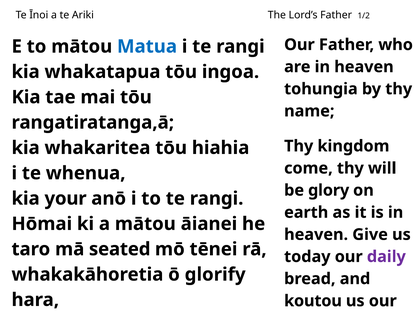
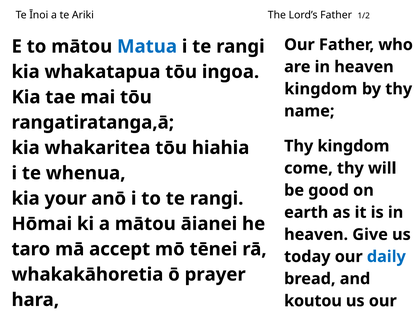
tohungia at (321, 89): tohungia -> kingdom
glory: glory -> good
seated: seated -> accept
daily colour: purple -> blue
glorify: glorify -> prayer
